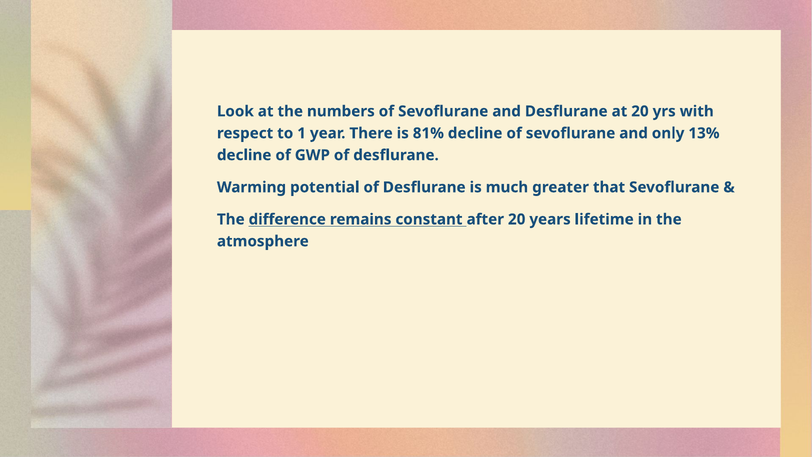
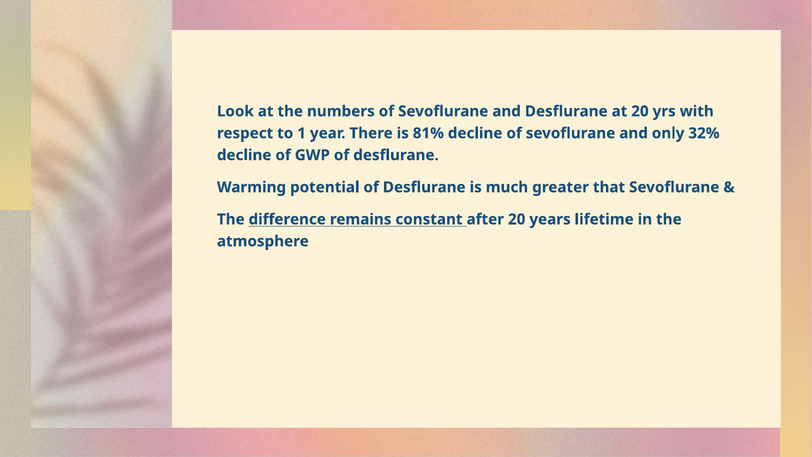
13%: 13% -> 32%
